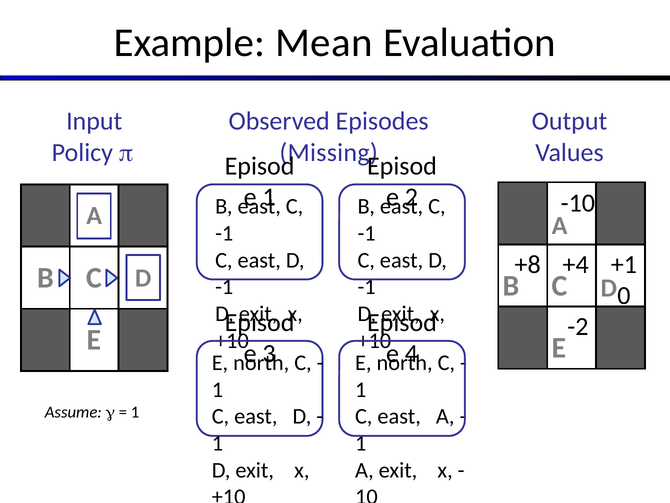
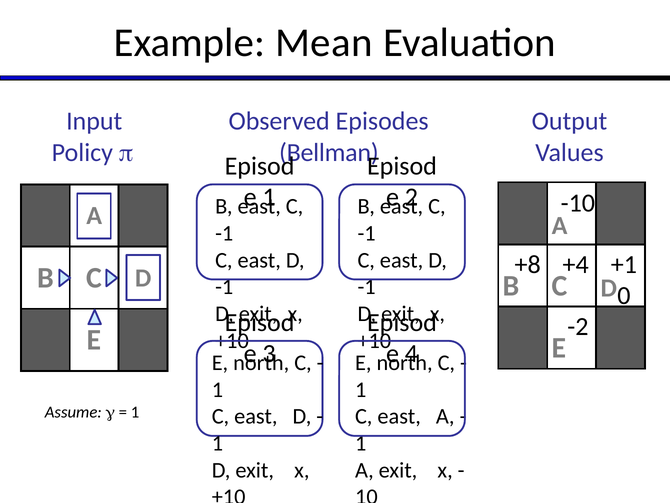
Missing: Missing -> Bellman
